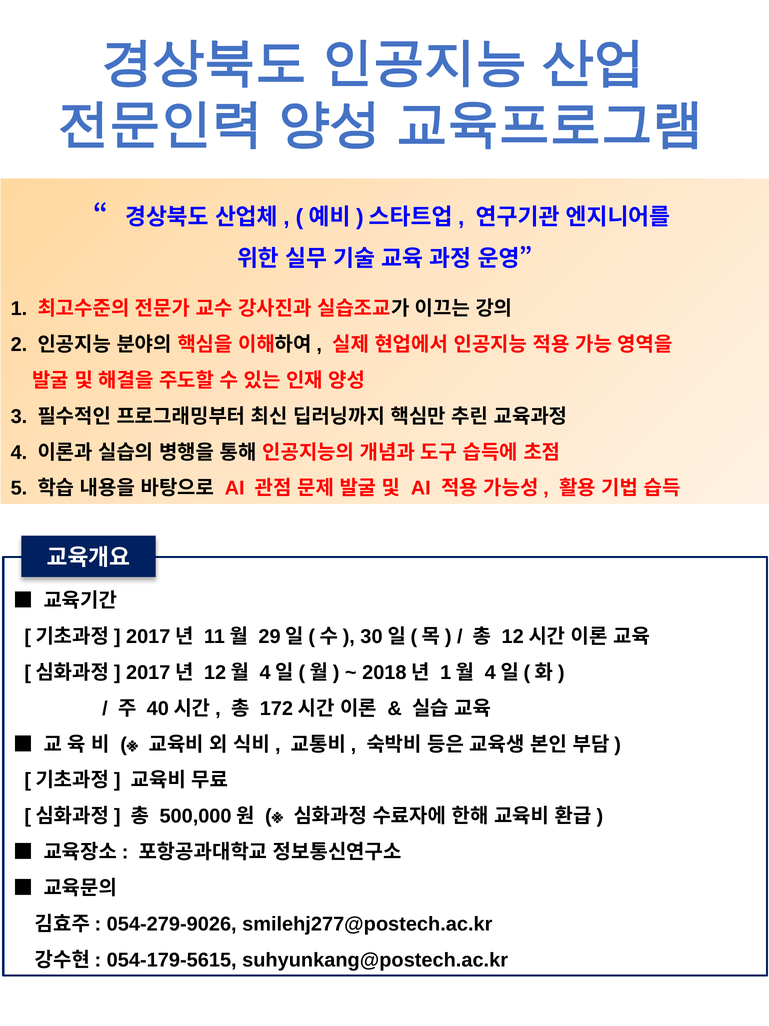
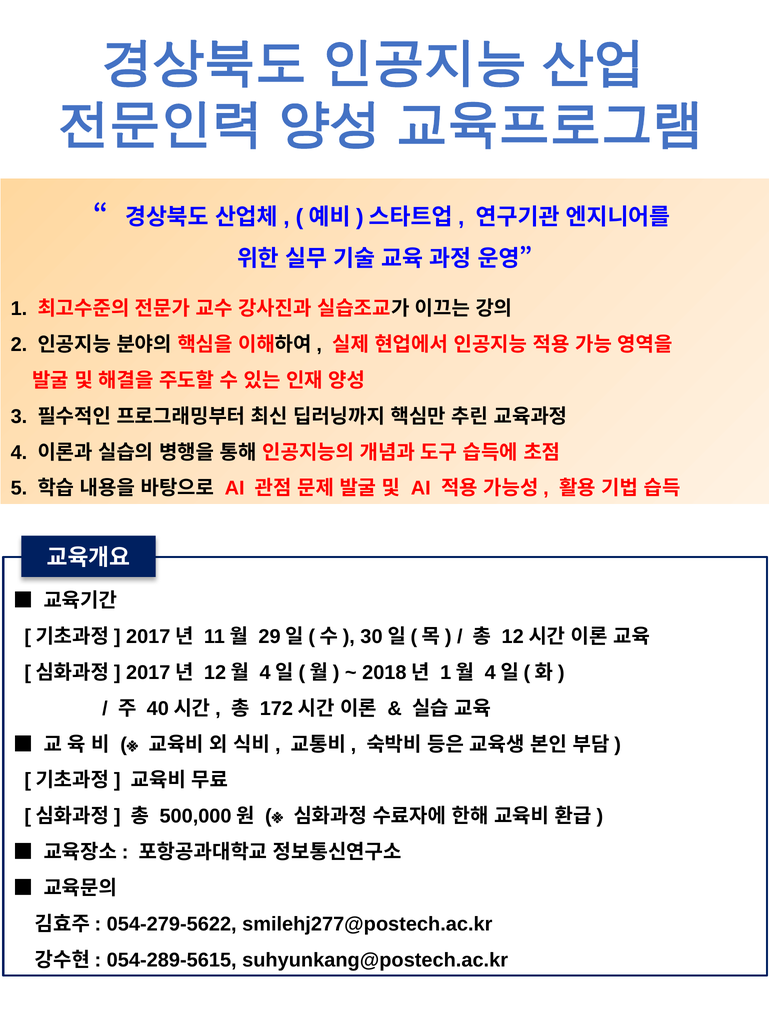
054-279-9026: 054-279-9026 -> 054-279-5622
054-179-5615: 054-179-5615 -> 054-289-5615
